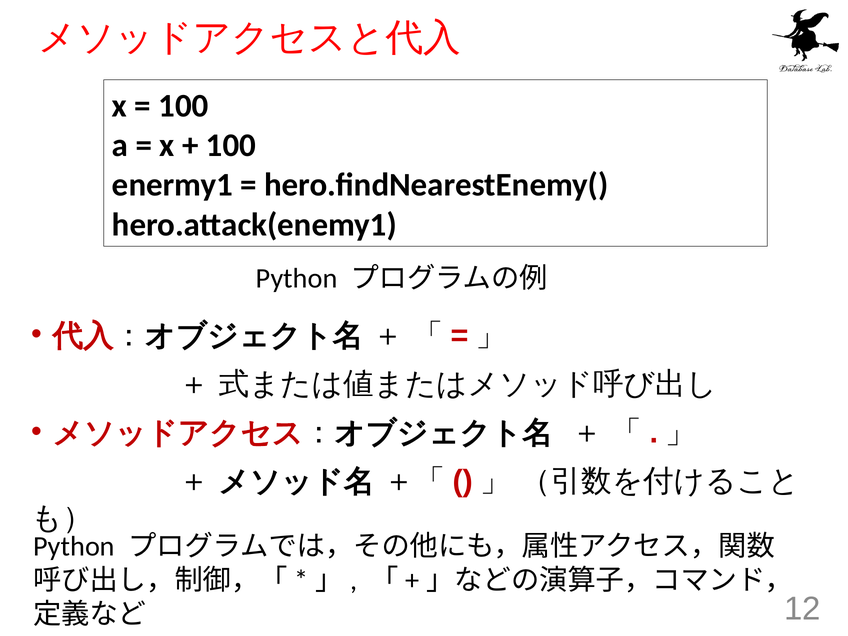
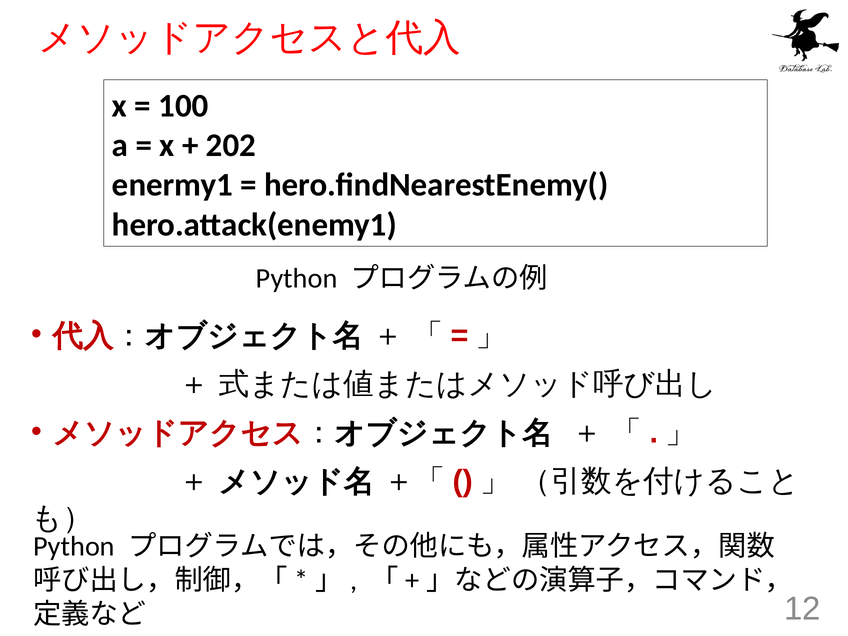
100 at (231, 145): 100 -> 202
